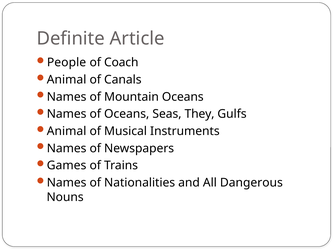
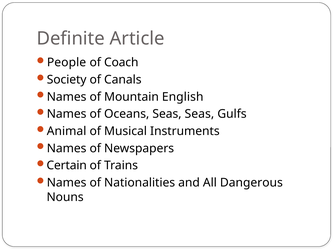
Animal at (67, 80): Animal -> Society
Mountain Oceans: Oceans -> English
Seas They: They -> Seas
Games: Games -> Certain
